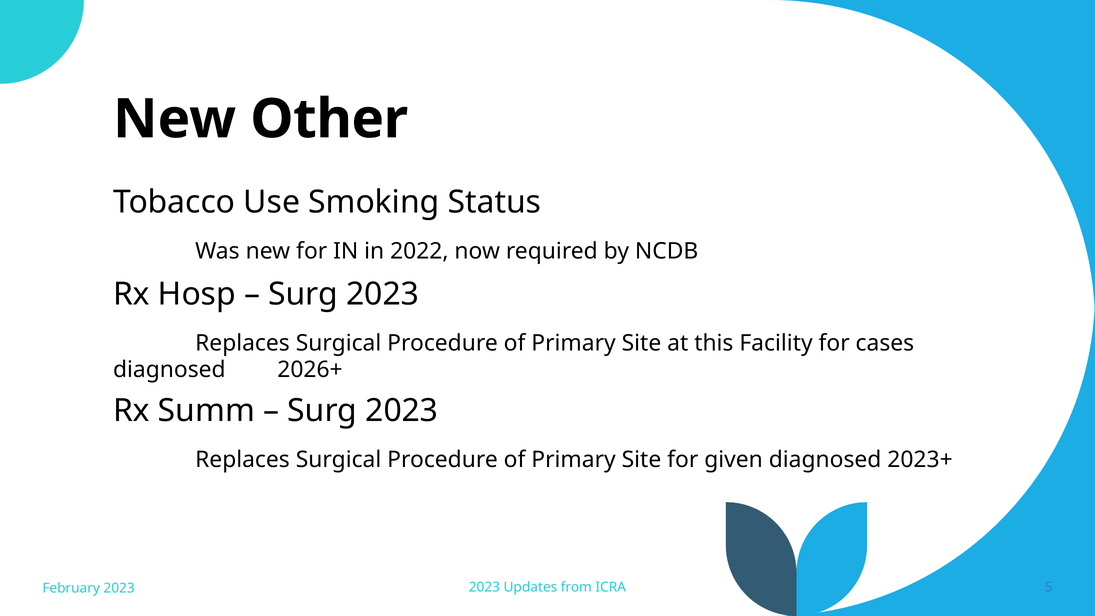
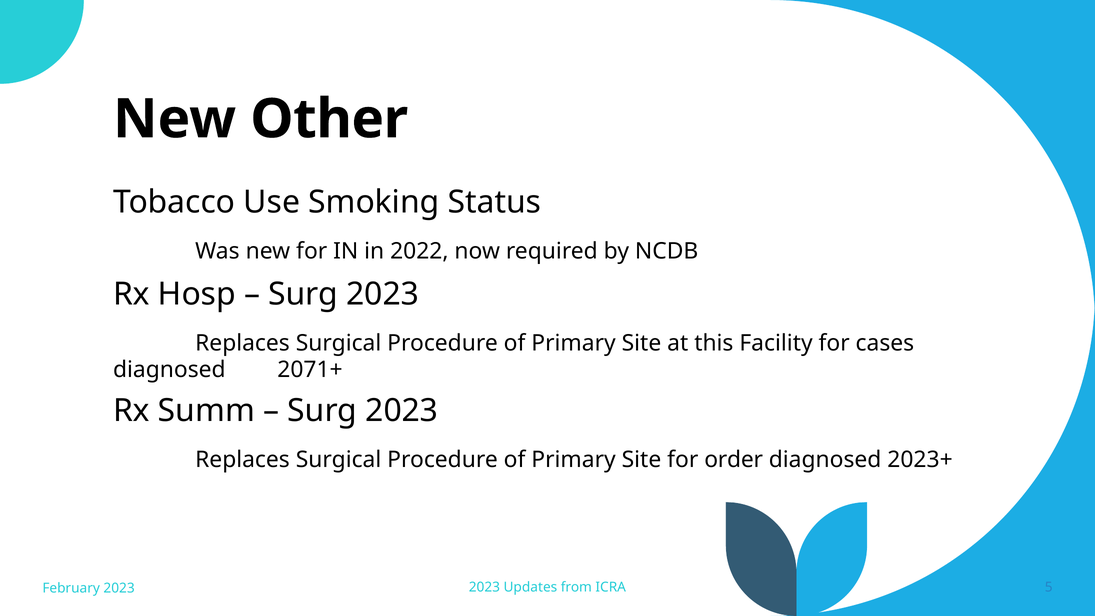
2026+: 2026+ -> 2071+
given: given -> order
